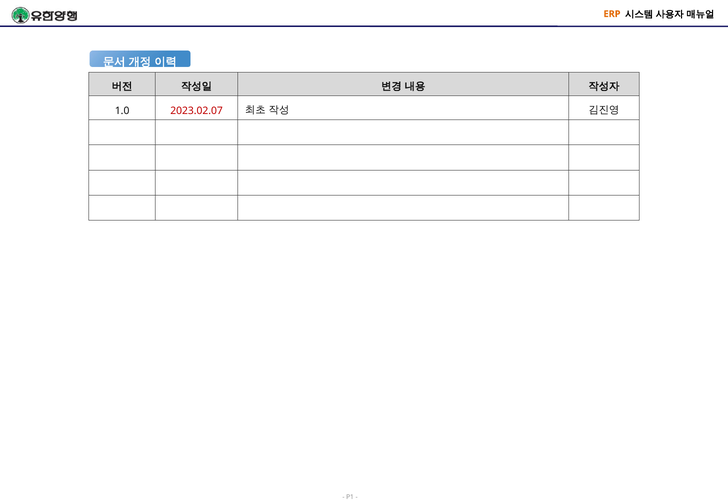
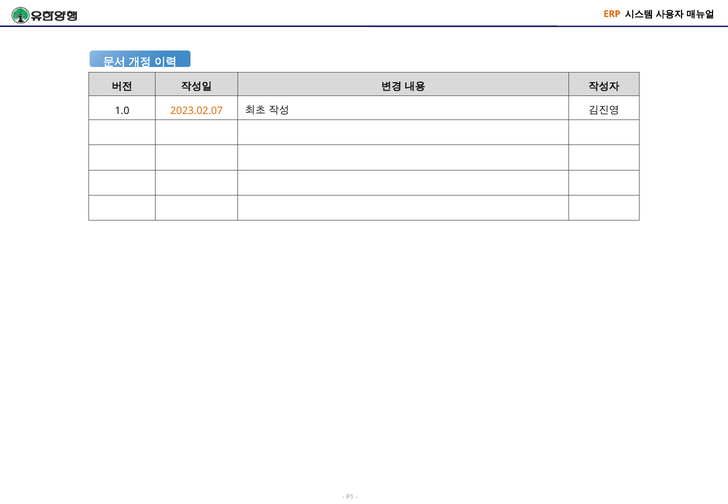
2023.02.07 colour: red -> orange
